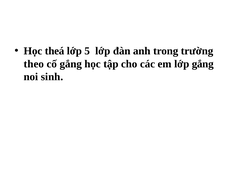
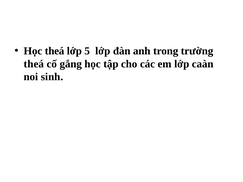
theo at (34, 64): theo -> theá
lớp gắng: gắng -> caàn
